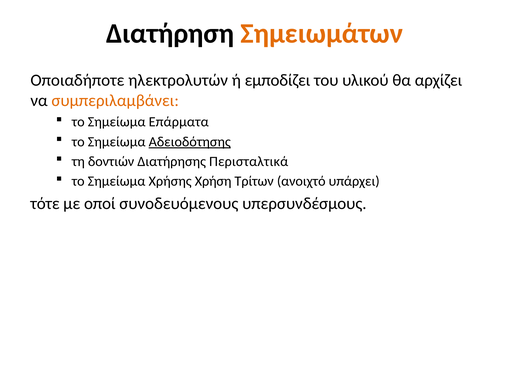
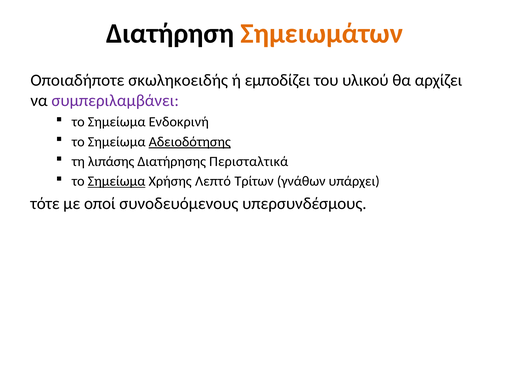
ηλεκτρολυτών: ηλεκτρολυτών -> σκωληκοειδής
συμπεριλαμβάνει colour: orange -> purple
Επάρματα: Επάρματα -> Ενδοκρινή
δοντιών: δοντιών -> λιπάσης
Σημείωμα at (117, 181) underline: none -> present
Χρήση: Χρήση -> Λεπτό
ανοιχτό: ανοιχτό -> γνάθων
